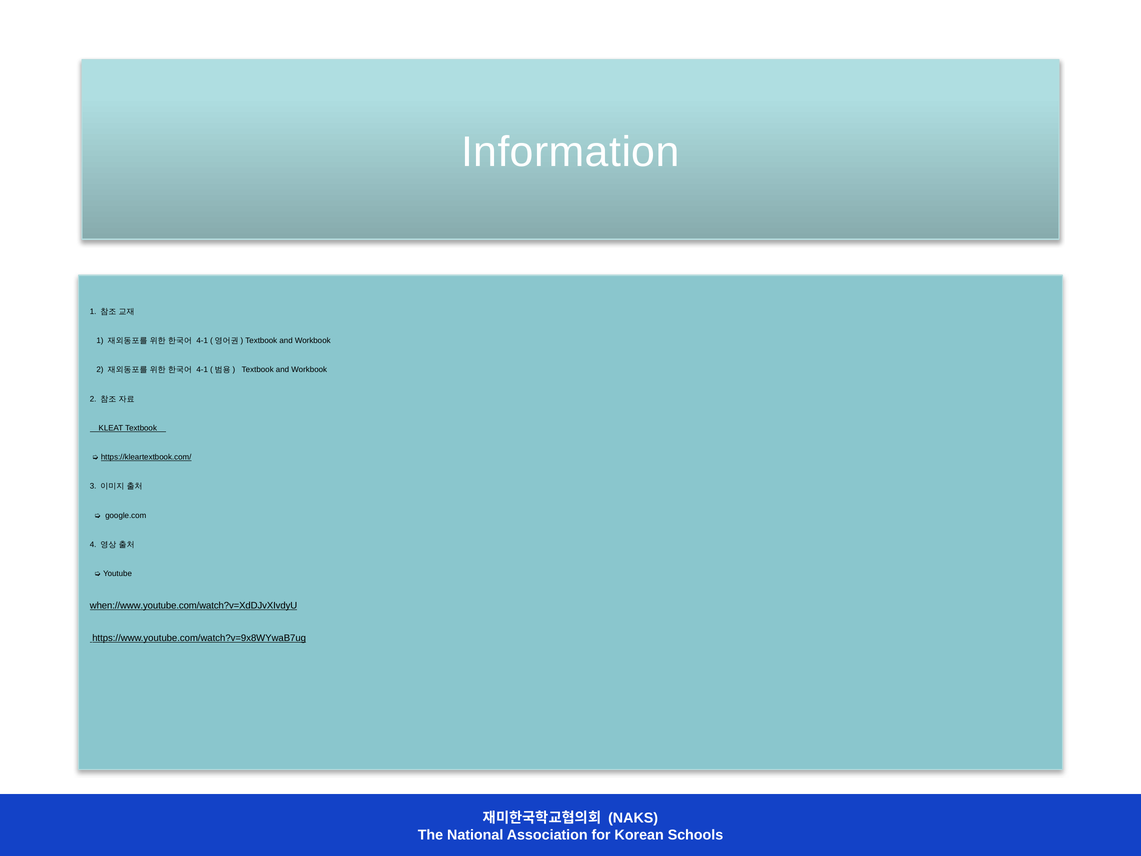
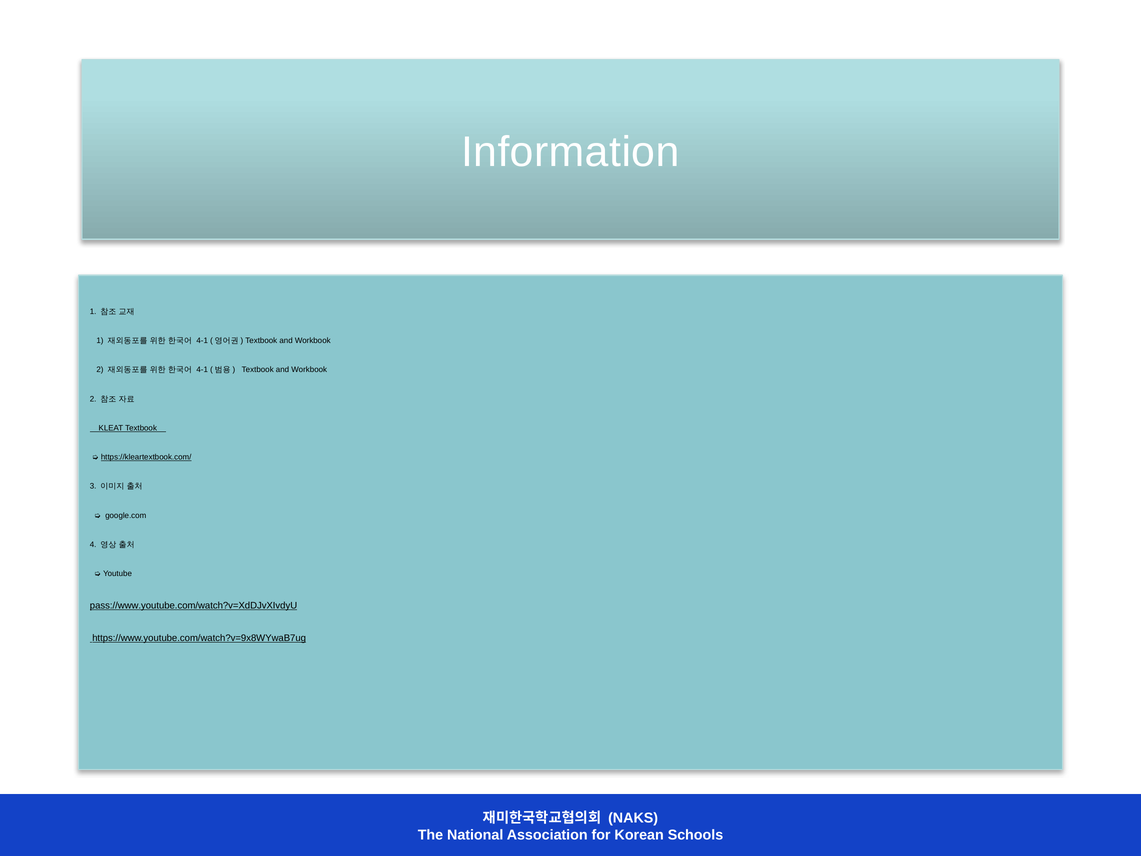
when://www.youtube.com/watch?v=XdDJvXIvdyU: when://www.youtube.com/watch?v=XdDJvXIvdyU -> pass://www.youtube.com/watch?v=XdDJvXIvdyU
